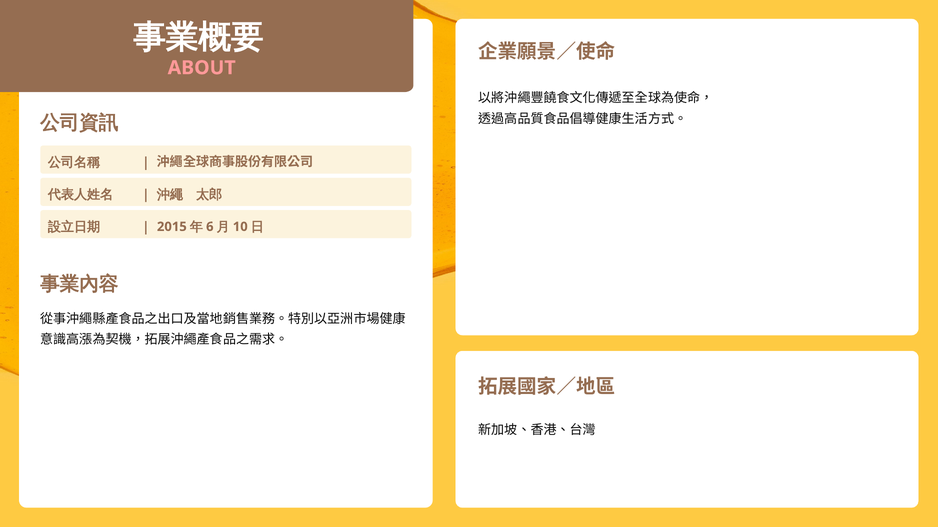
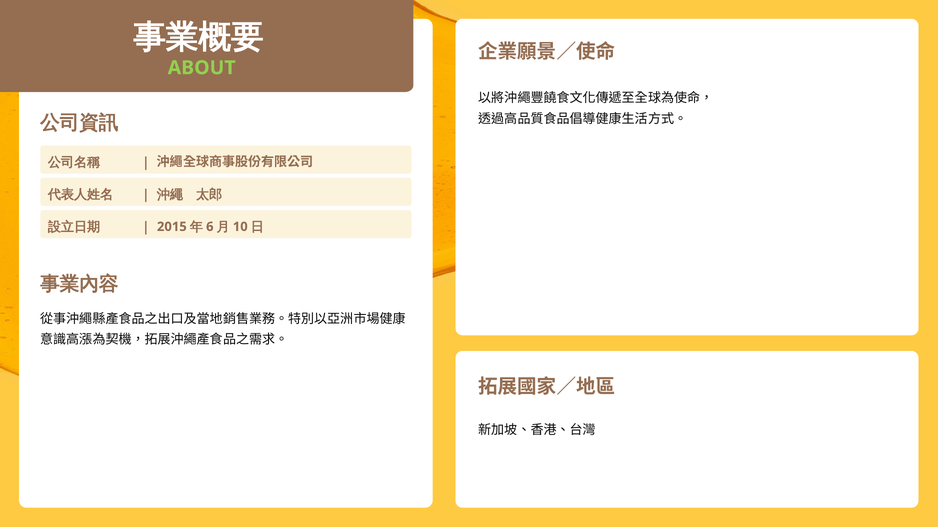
ABOUT colour: pink -> light green
